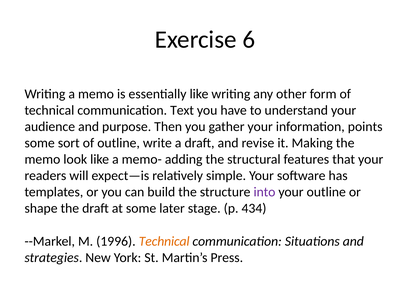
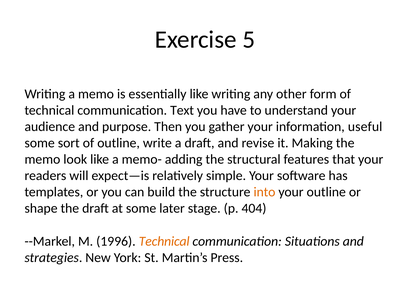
6: 6 -> 5
points: points -> useful
into colour: purple -> orange
434: 434 -> 404
